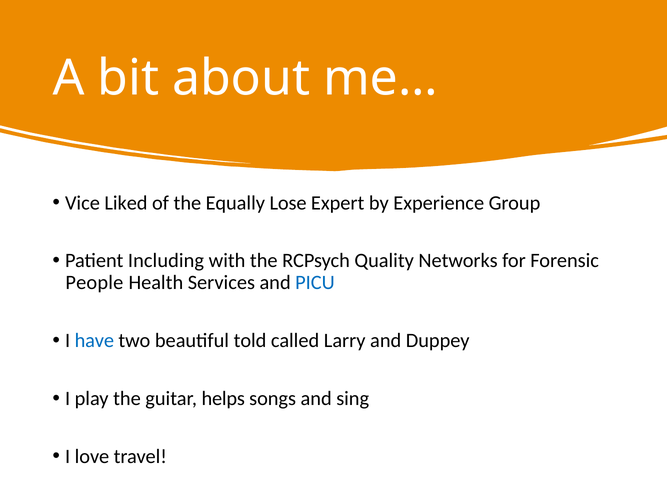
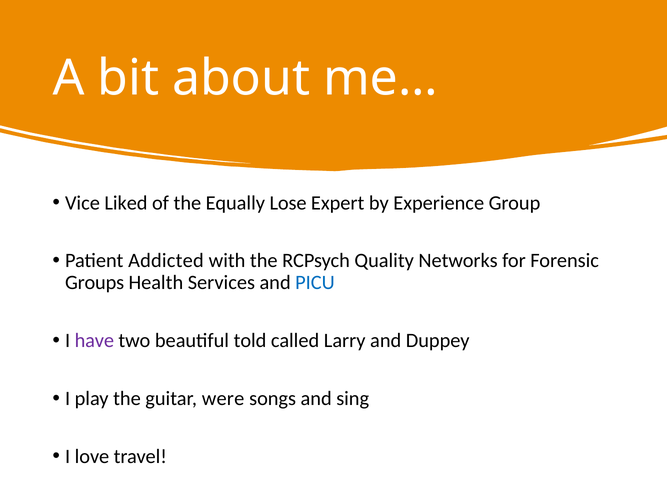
Including: Including -> Addicted
People: People -> Groups
have colour: blue -> purple
helps: helps -> were
